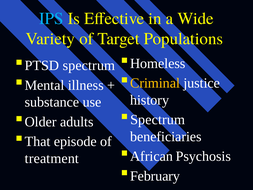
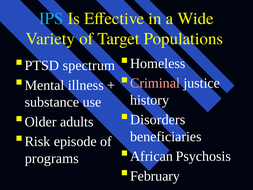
Criminal colour: yellow -> pink
Spectrum at (158, 120): Spectrum -> Disorders
That: That -> Risk
treatment: treatment -> programs
